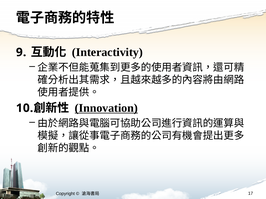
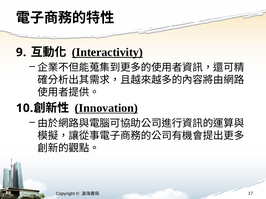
Interactivity underline: none -> present
